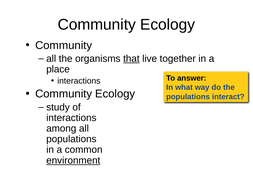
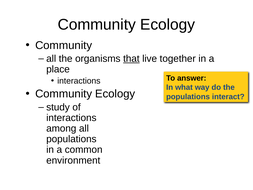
environment underline: present -> none
